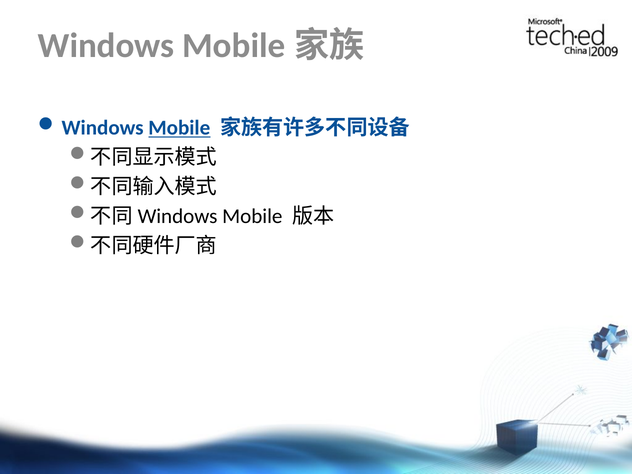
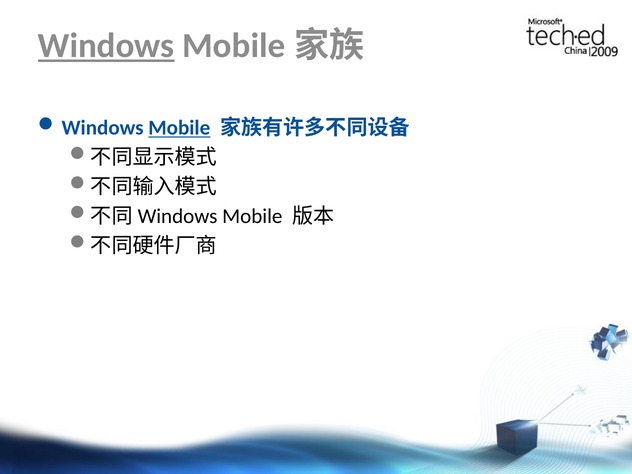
Windows at (106, 46) underline: none -> present
